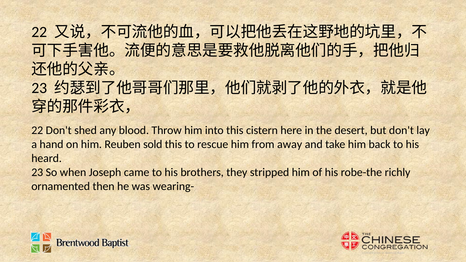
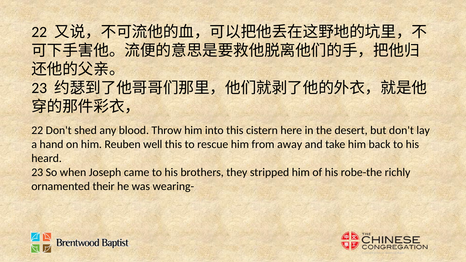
sold: sold -> well
then: then -> their
